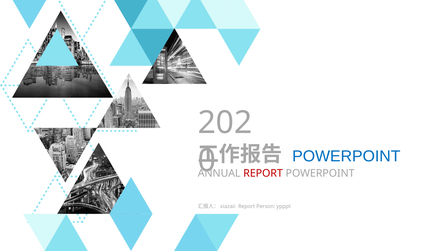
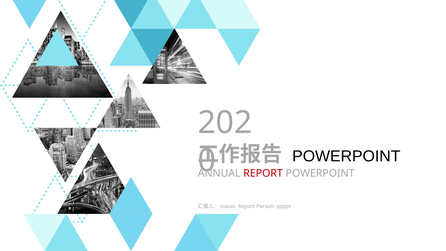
POWERPOINT at (346, 156) colour: blue -> black
